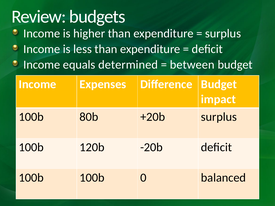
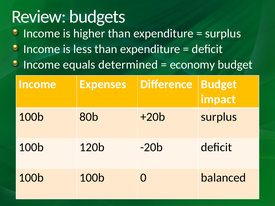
between: between -> economy
